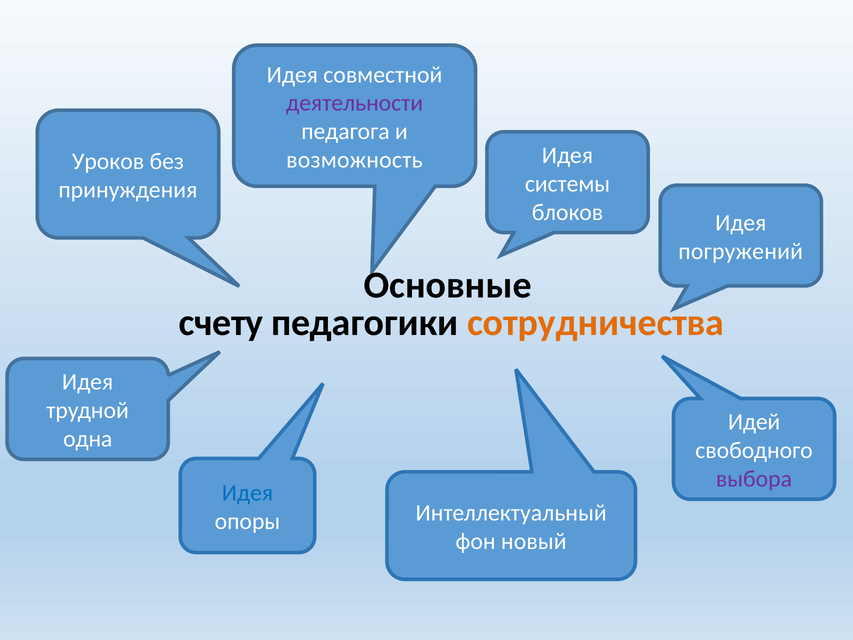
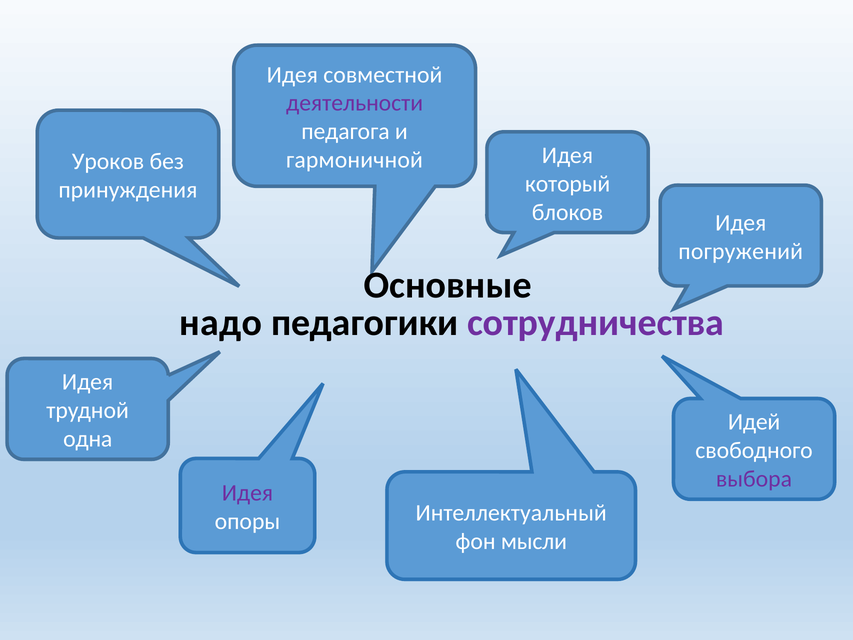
возможность: возможность -> гармоничной
системы: системы -> который
счету: счету -> надо
сотрудничества colour: orange -> purple
Идея at (247, 493) colour: blue -> purple
новый: новый -> мысли
